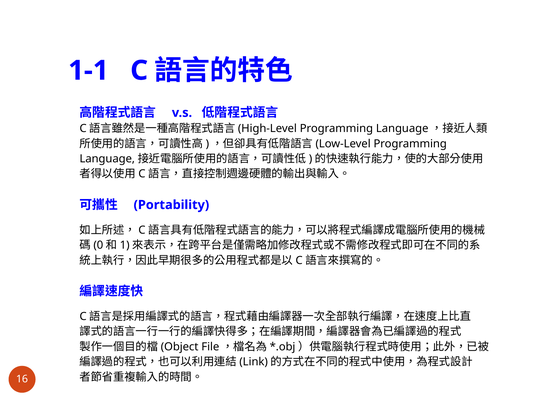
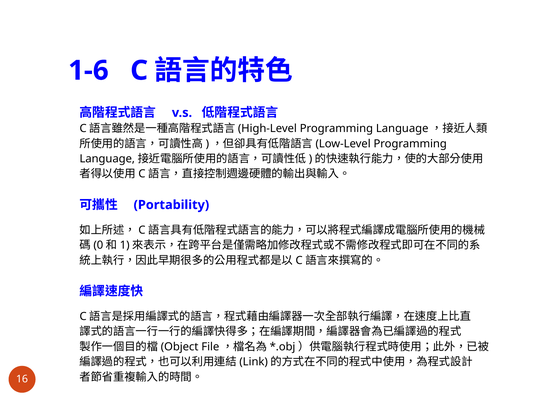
1-1: 1-1 -> 1-6
